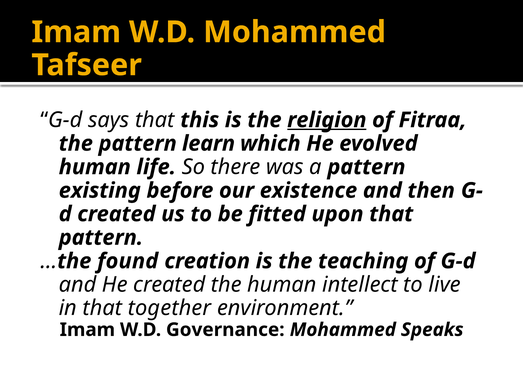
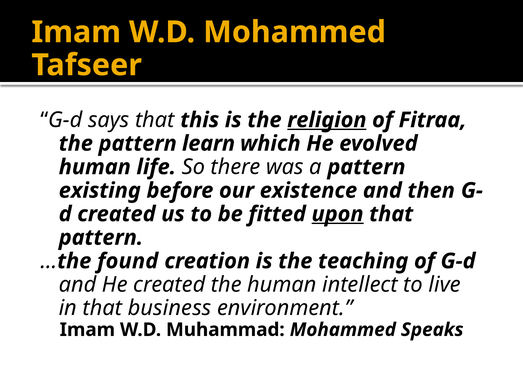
upon underline: none -> present
together: together -> business
Governance: Governance -> Muhammad
